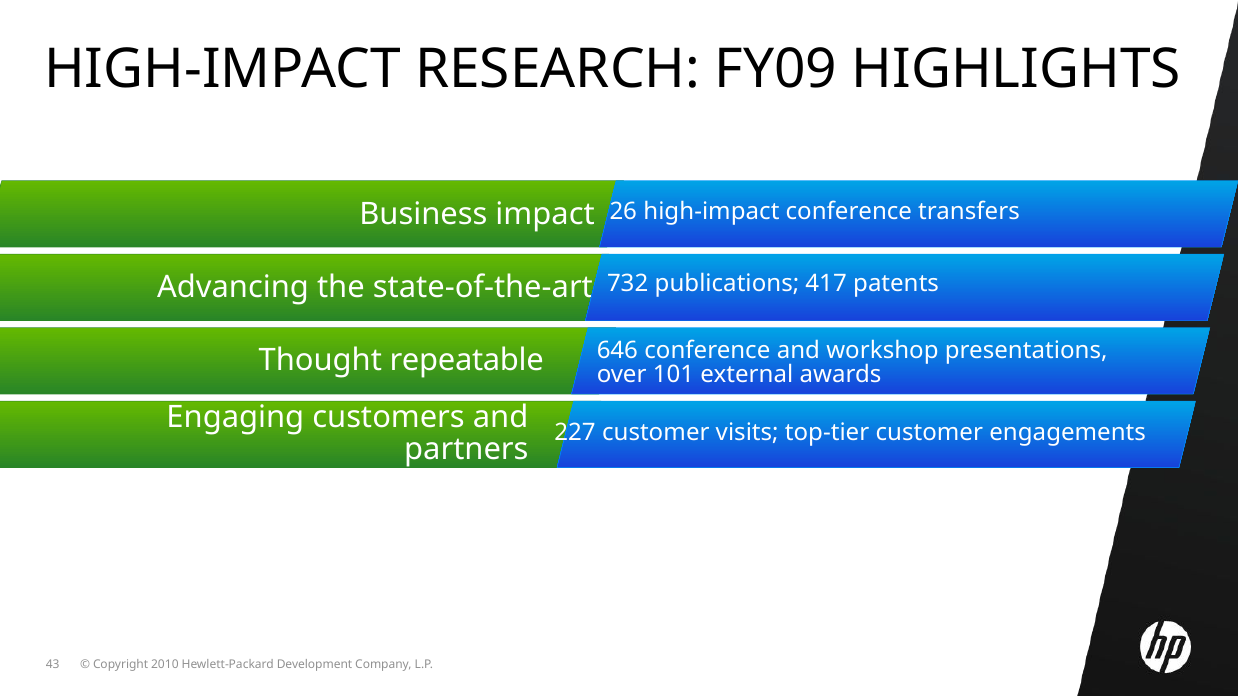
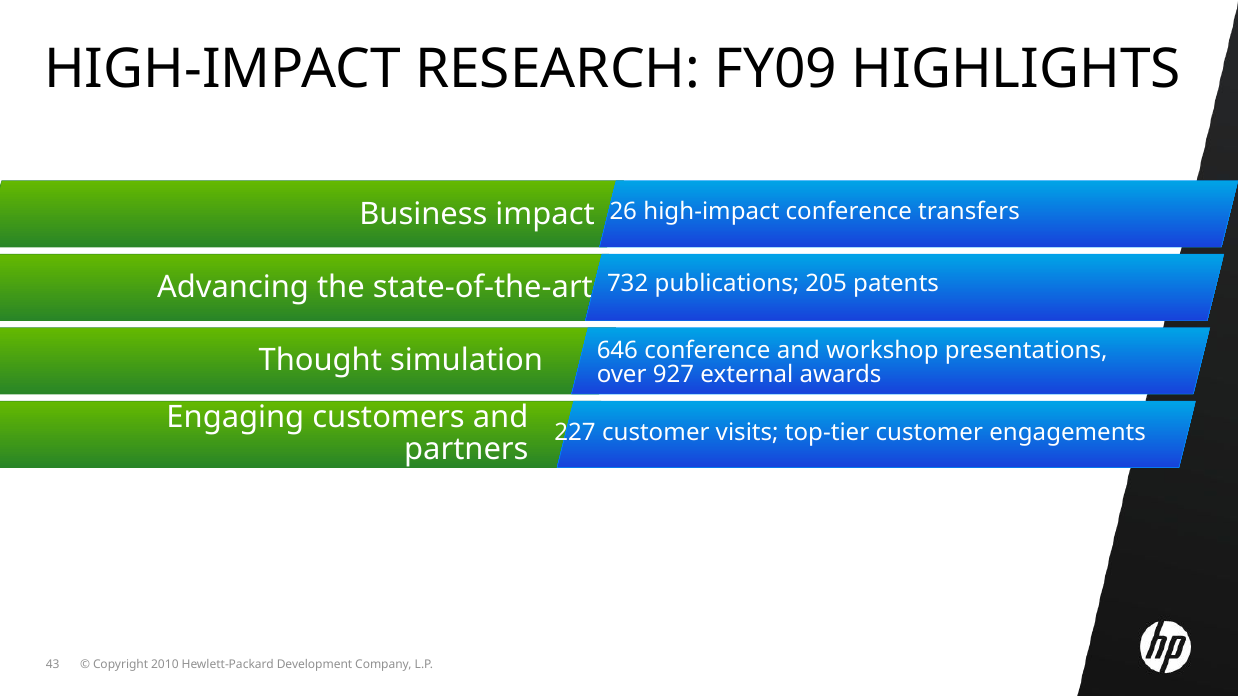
417: 417 -> 205
repeatable: repeatable -> simulation
101: 101 -> 927
